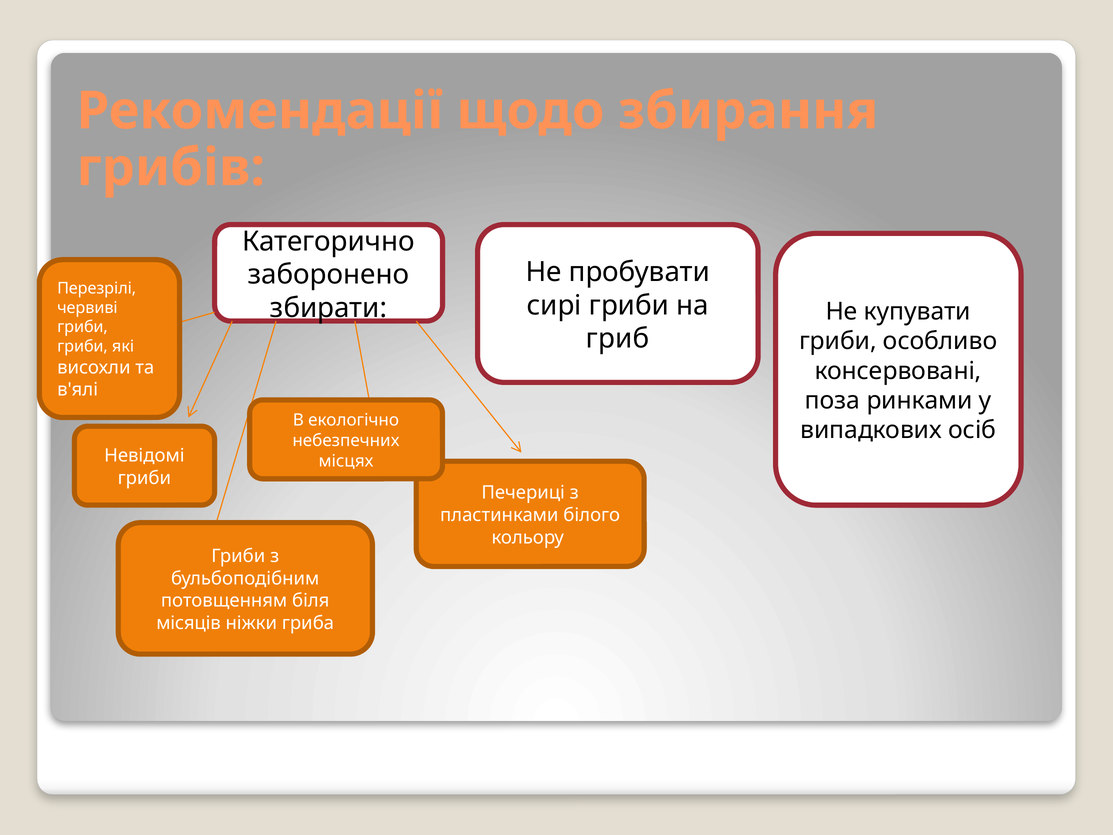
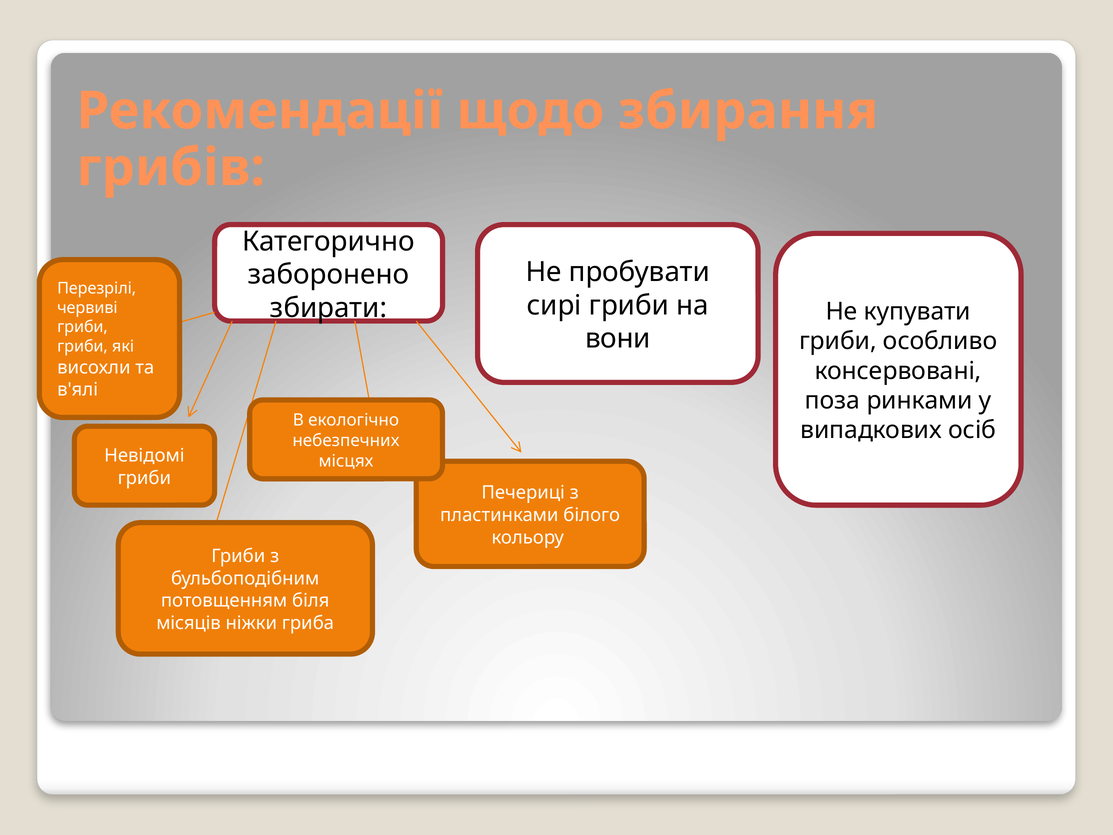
гриб: гриб -> вони
